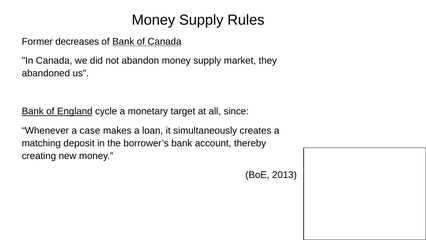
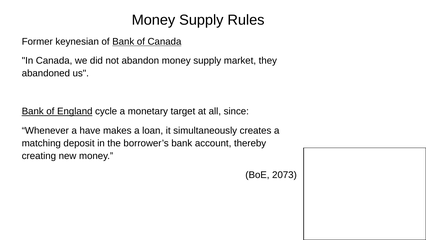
decreases: decreases -> keynesian
case: case -> have
2013: 2013 -> 2073
